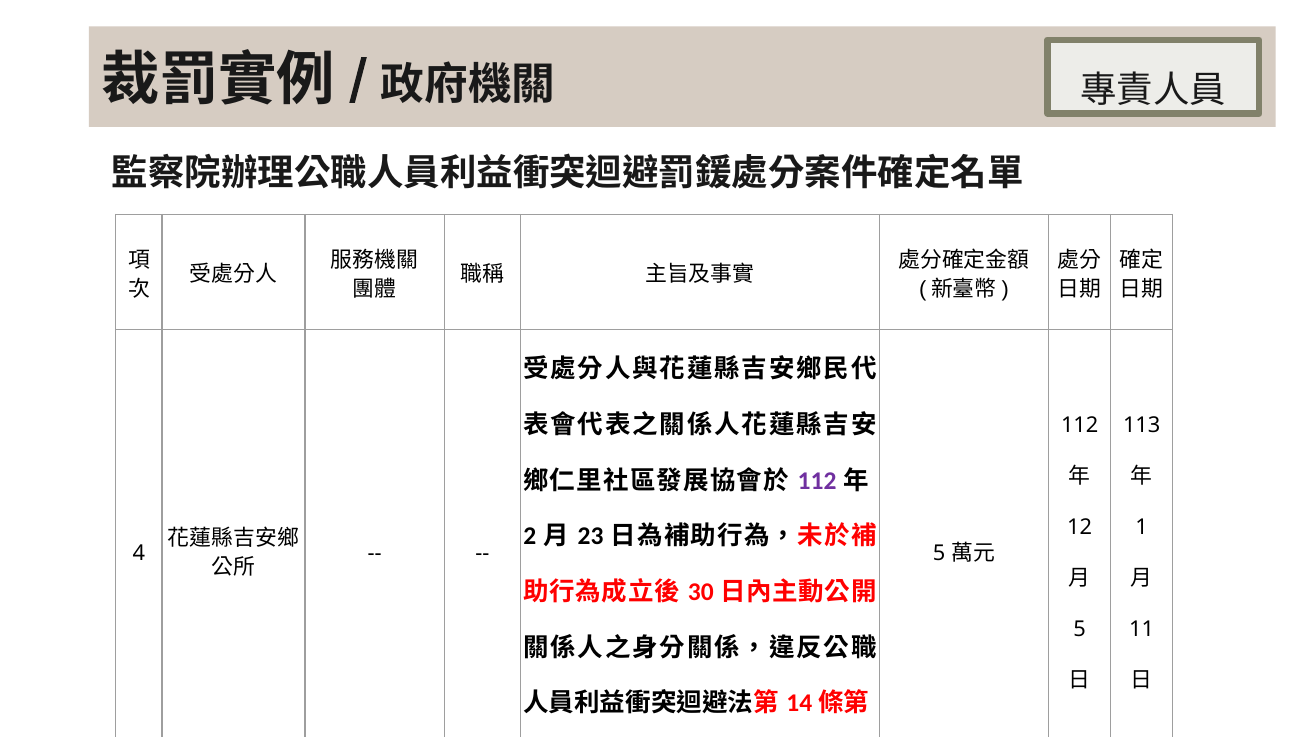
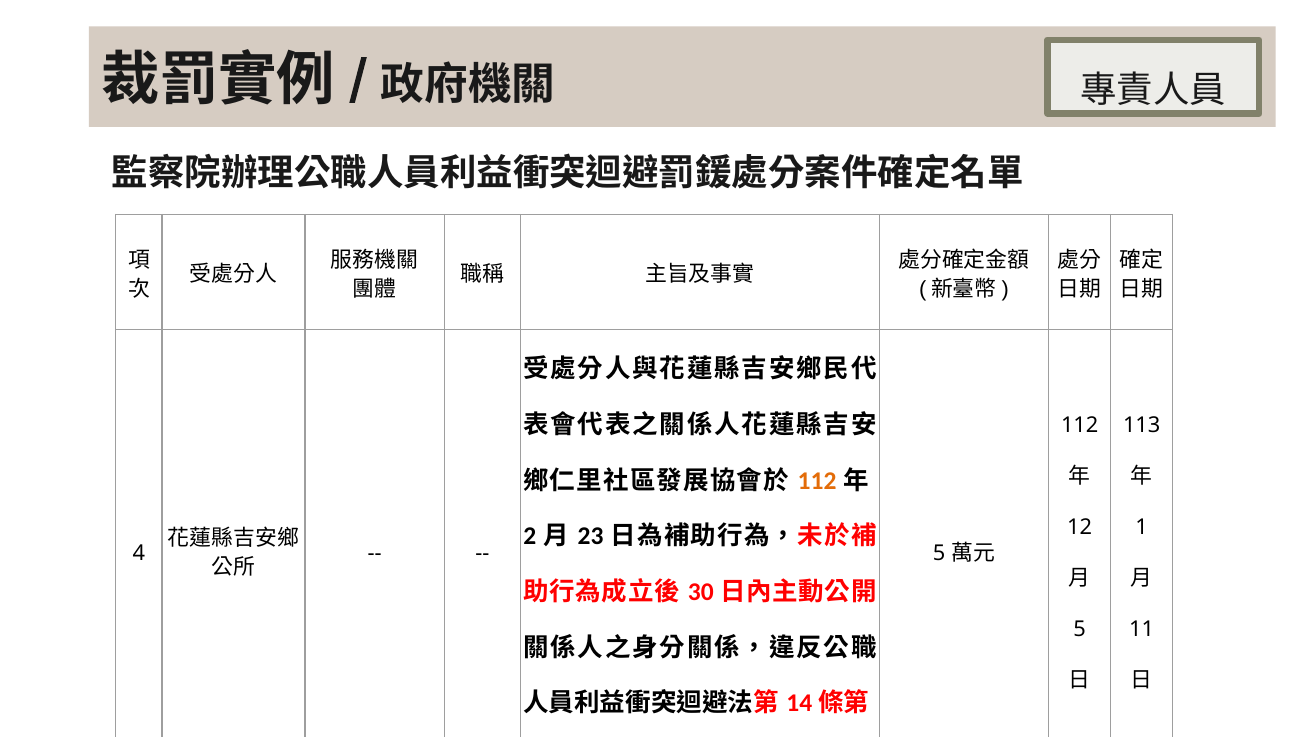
112 at (817, 481) colour: purple -> orange
